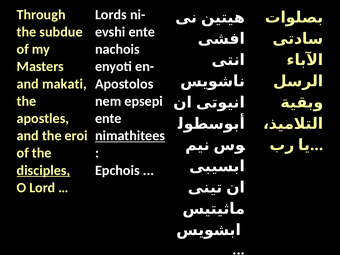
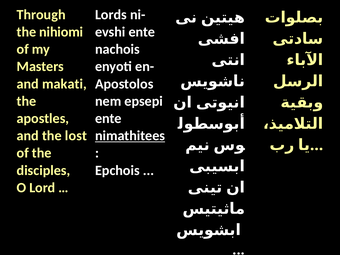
subdue: subdue -> nihiomi
eroi: eroi -> lost
disciples underline: present -> none
